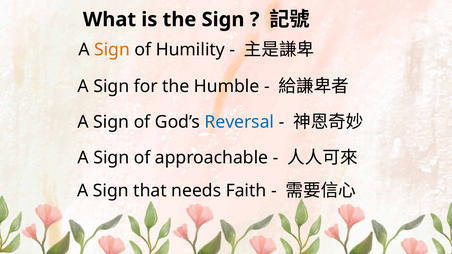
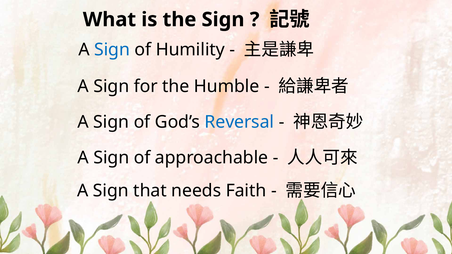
Sign at (112, 50) colour: orange -> blue
